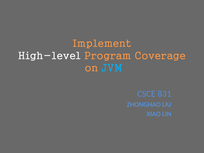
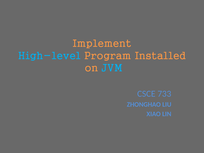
High-level colour: white -> light blue
Coverage: Coverage -> Installed
831: 831 -> 733
